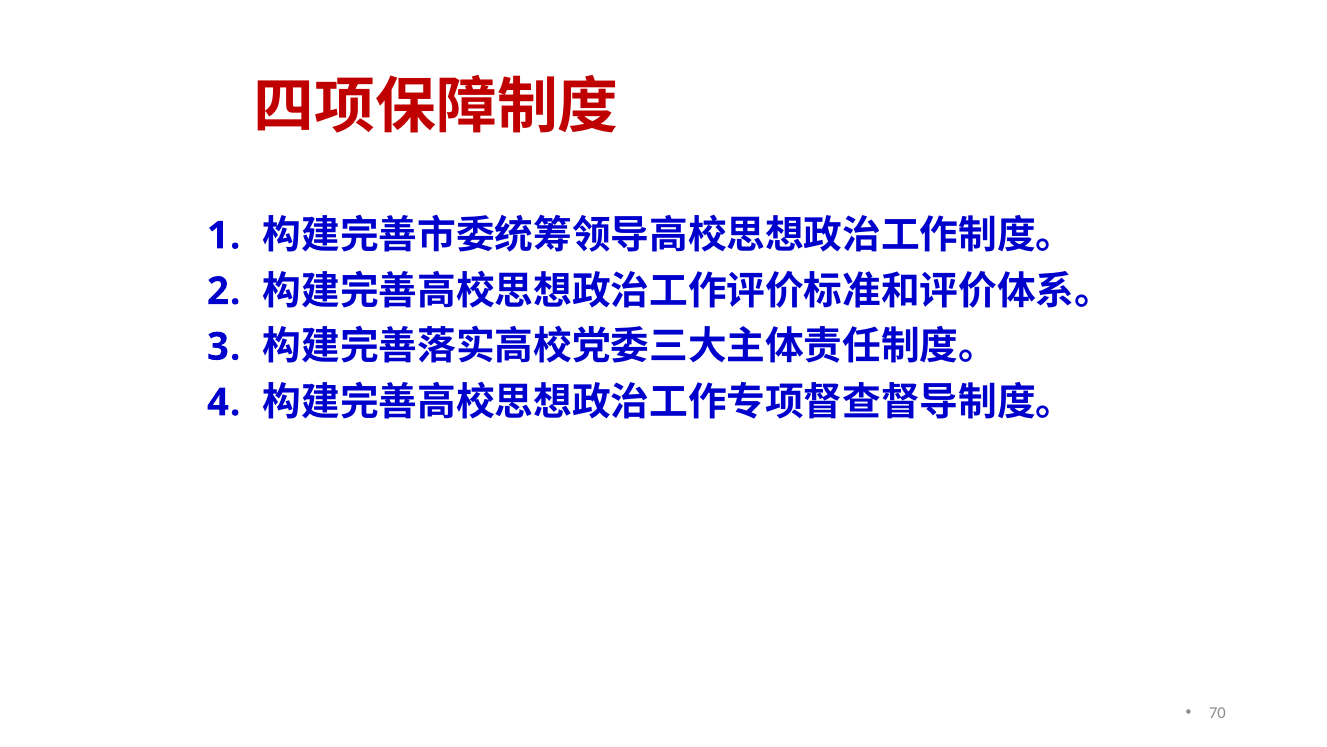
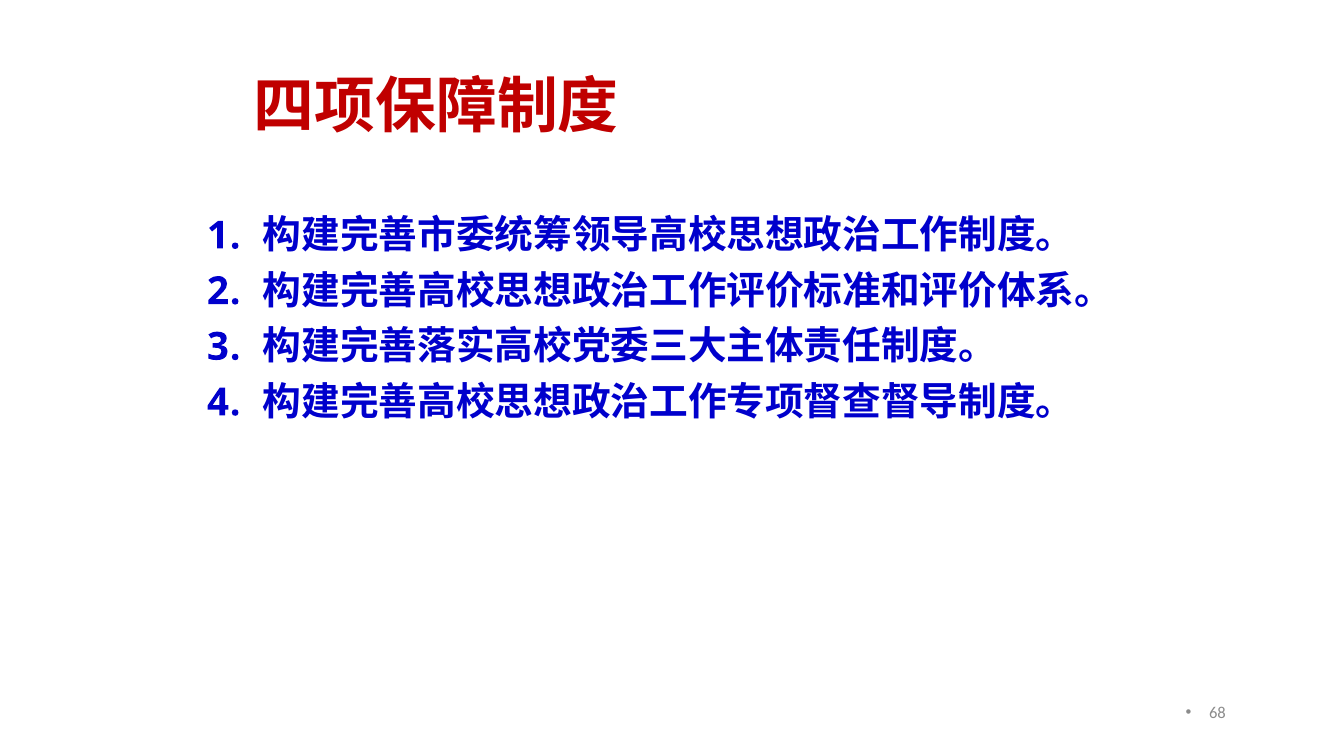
70: 70 -> 68
